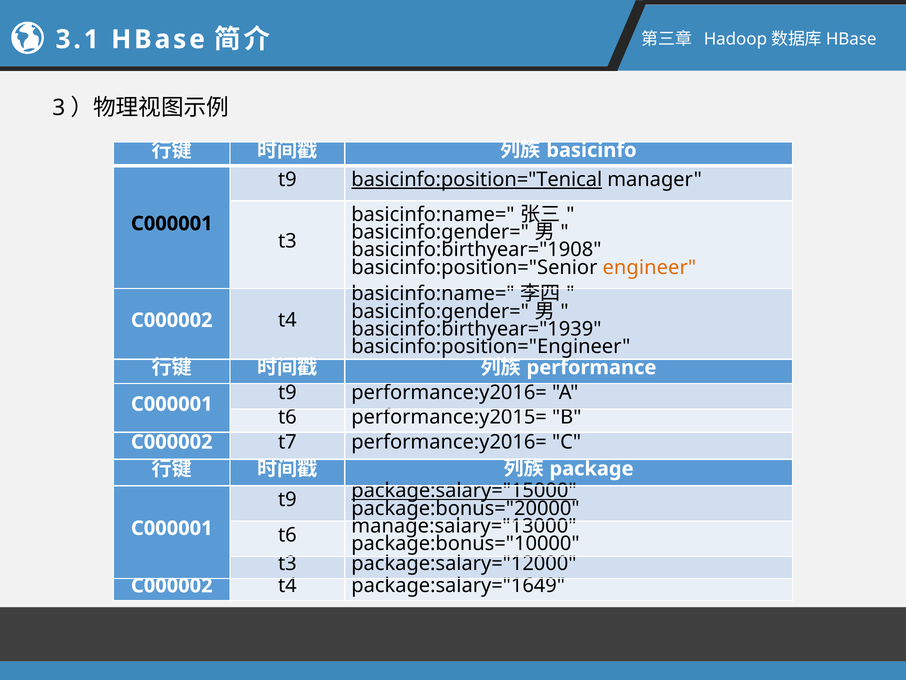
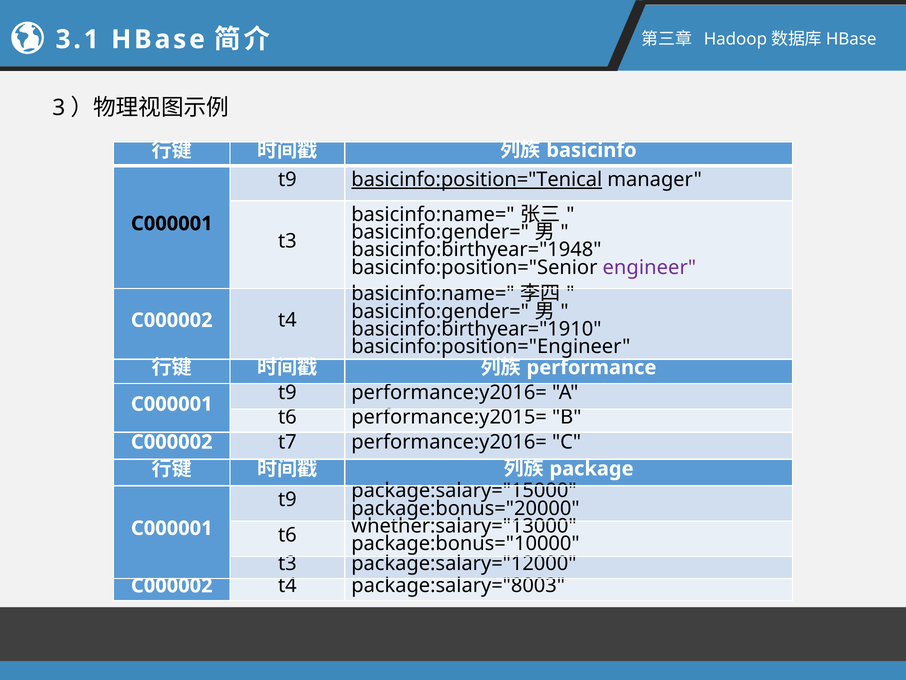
basicinfo:birthyear="1908: basicinfo:birthyear="1908 -> basicinfo:birthyear="1948
engineer colour: orange -> purple
basicinfo:birthyear="1939: basicinfo:birthyear="1939 -> basicinfo:birthyear="1910
package:salary="15000 underline: present -> none
manage:salary="13000: manage:salary="13000 -> whether:salary="13000
package:salary="1649: package:salary="1649 -> package:salary="8003
